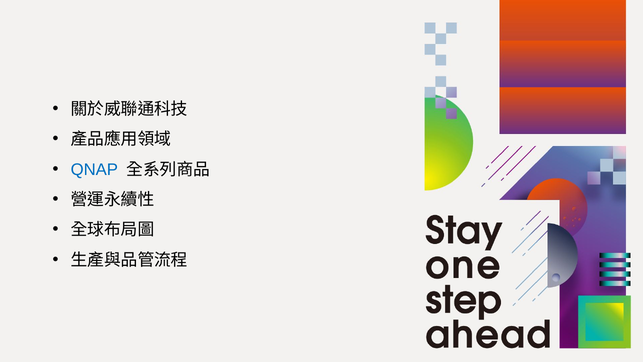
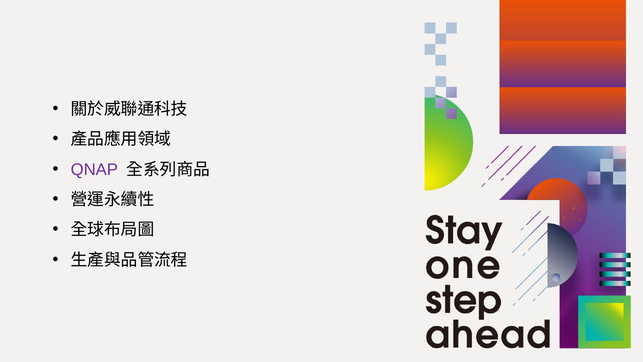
QNAP colour: blue -> purple
